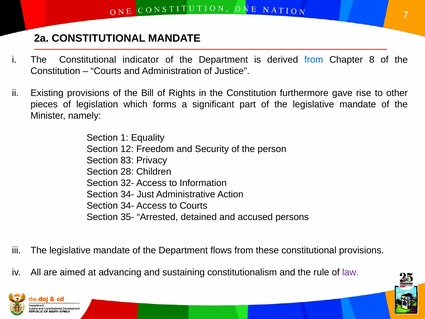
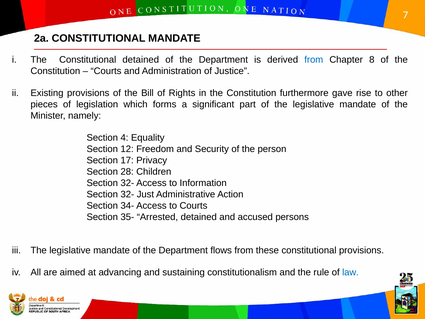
Constitutional indicator: indicator -> detained
1: 1 -> 4
83: 83 -> 17
34- at (127, 194): 34- -> 32-
law colour: purple -> blue
